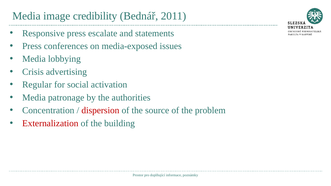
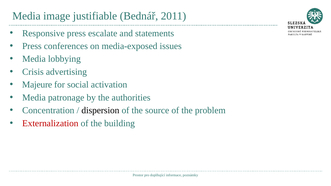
credibility: credibility -> justifiable
Regular: Regular -> Majeure
dispersion colour: red -> black
